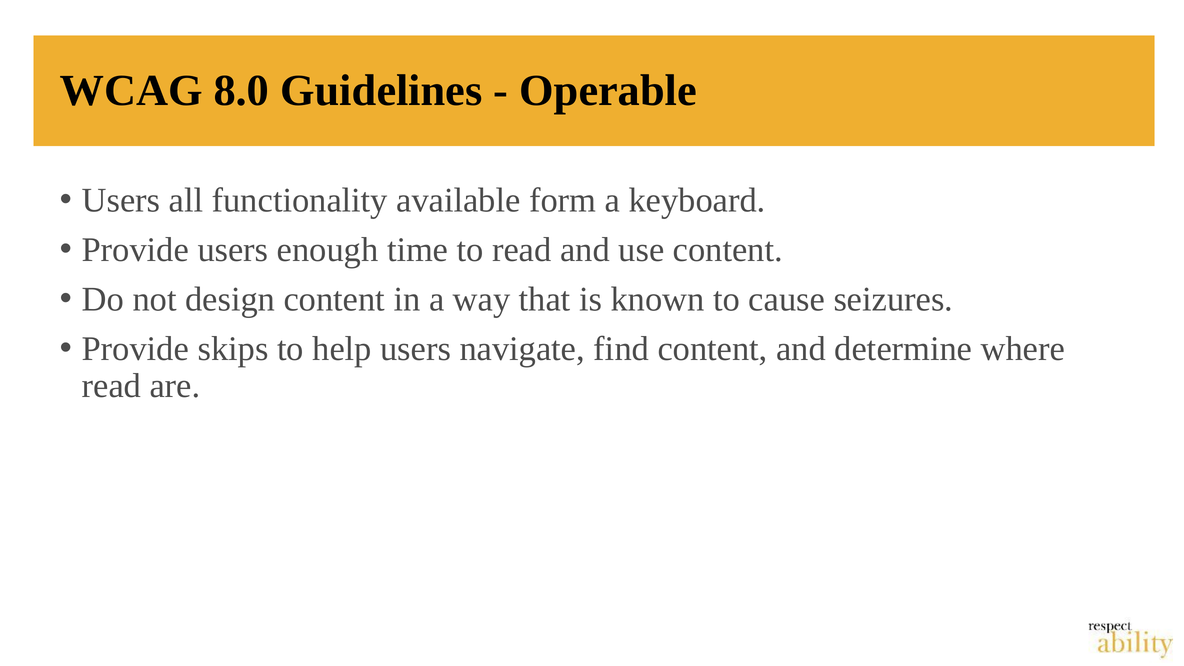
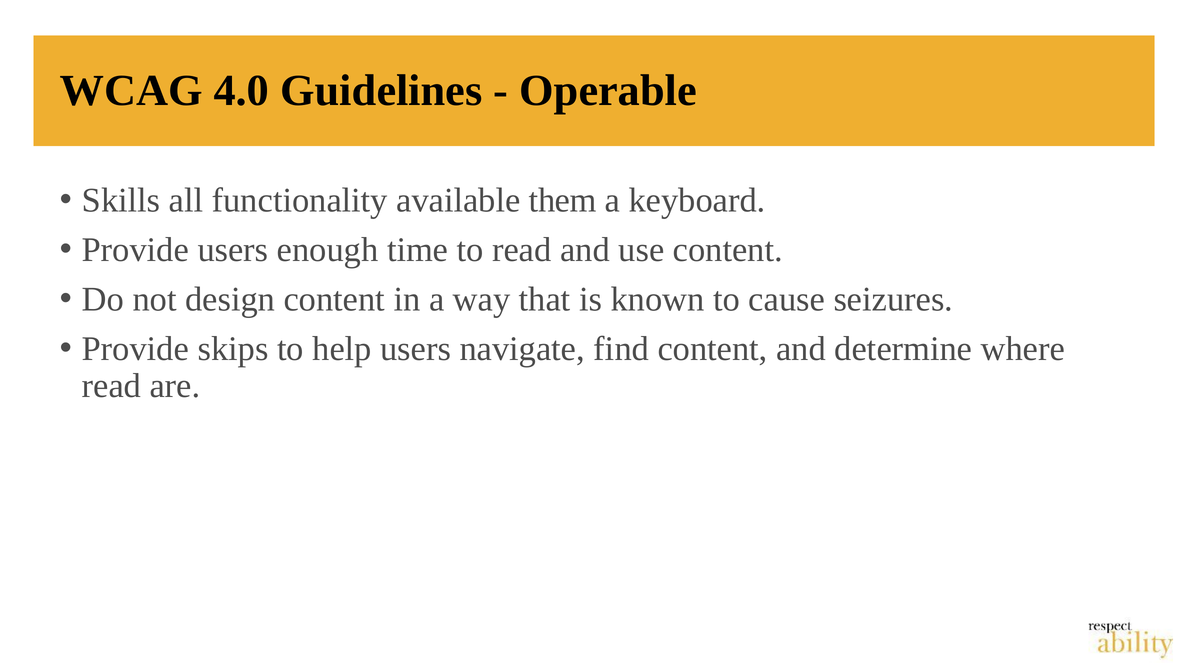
8.0: 8.0 -> 4.0
Users at (121, 200): Users -> Skills
form: form -> them
